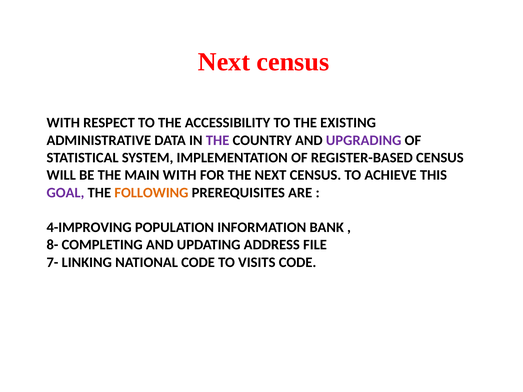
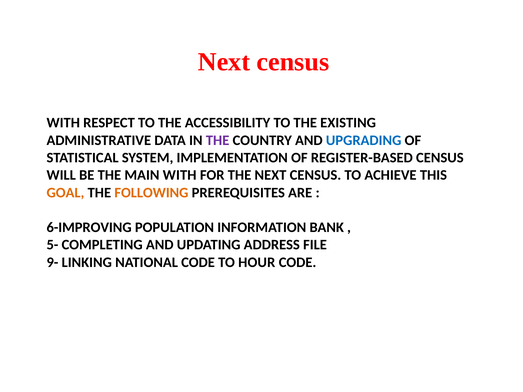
UPGRADING colour: purple -> blue
GOAL colour: purple -> orange
4-IMPROVING: 4-IMPROVING -> 6-IMPROVING
8-: 8- -> 5-
7-: 7- -> 9-
VISITS: VISITS -> HOUR
